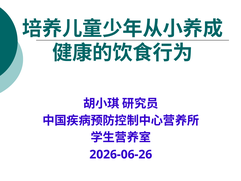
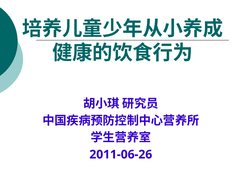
2026-06-26: 2026-06-26 -> 2011-06-26
